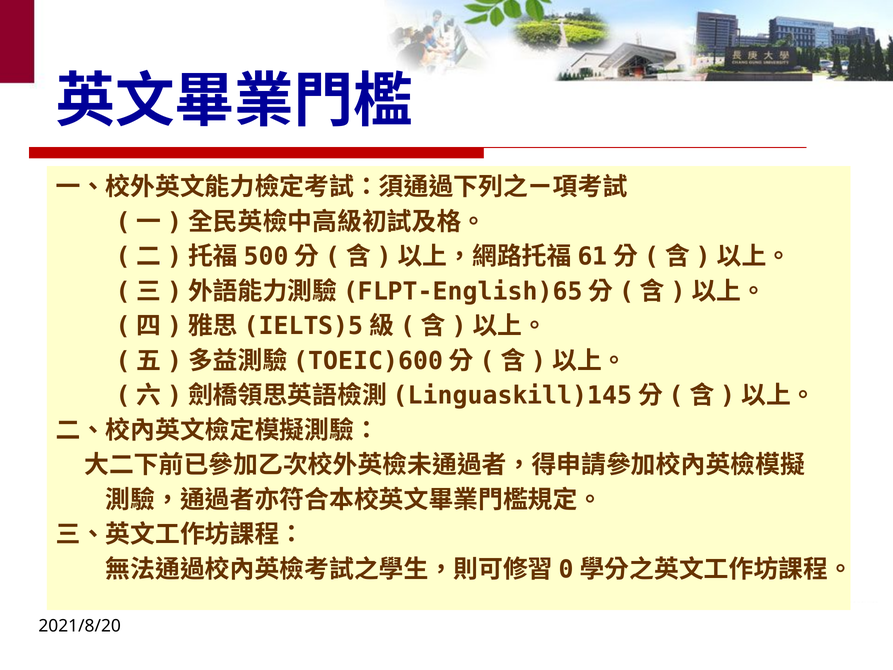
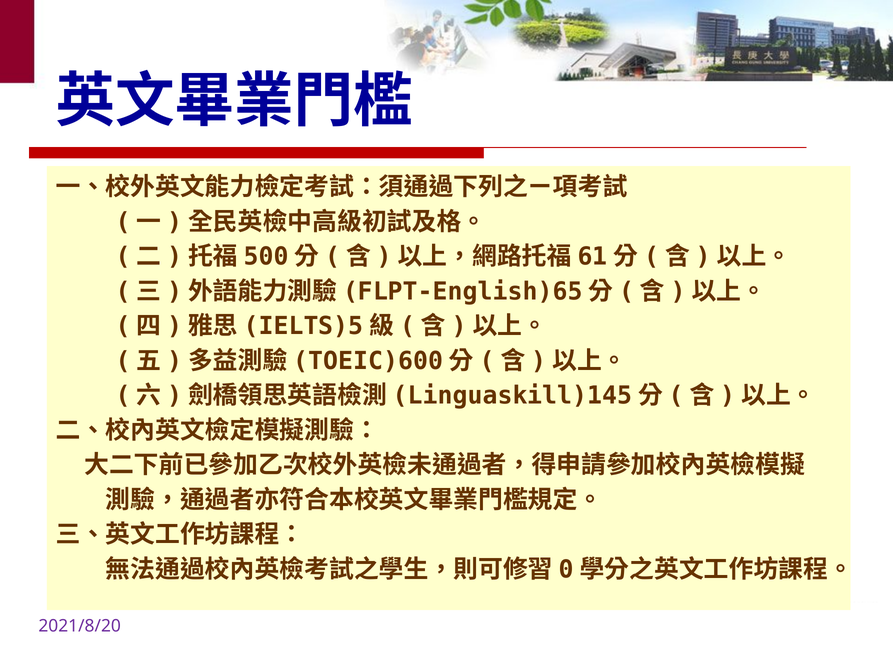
2021/8/20 colour: black -> purple
